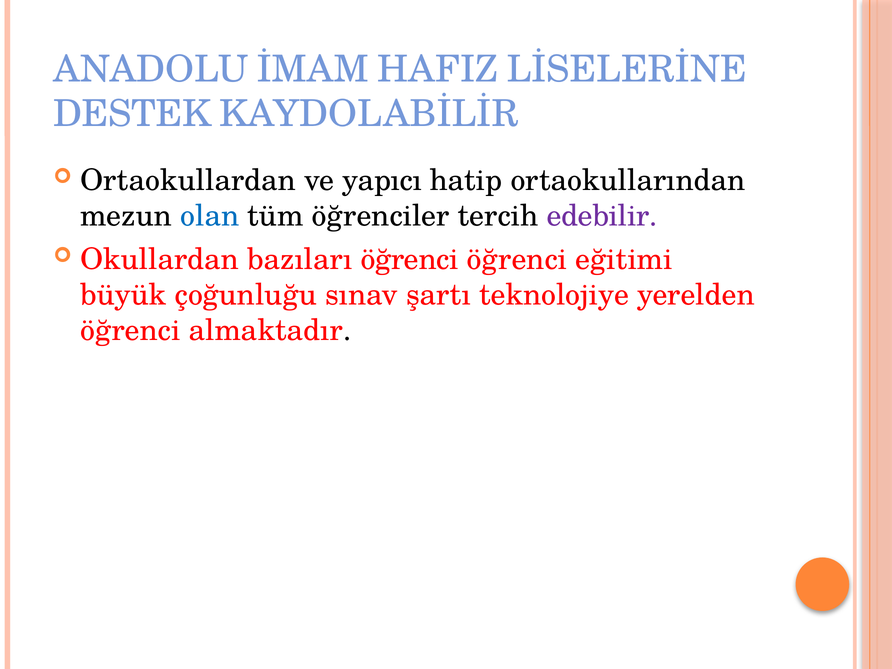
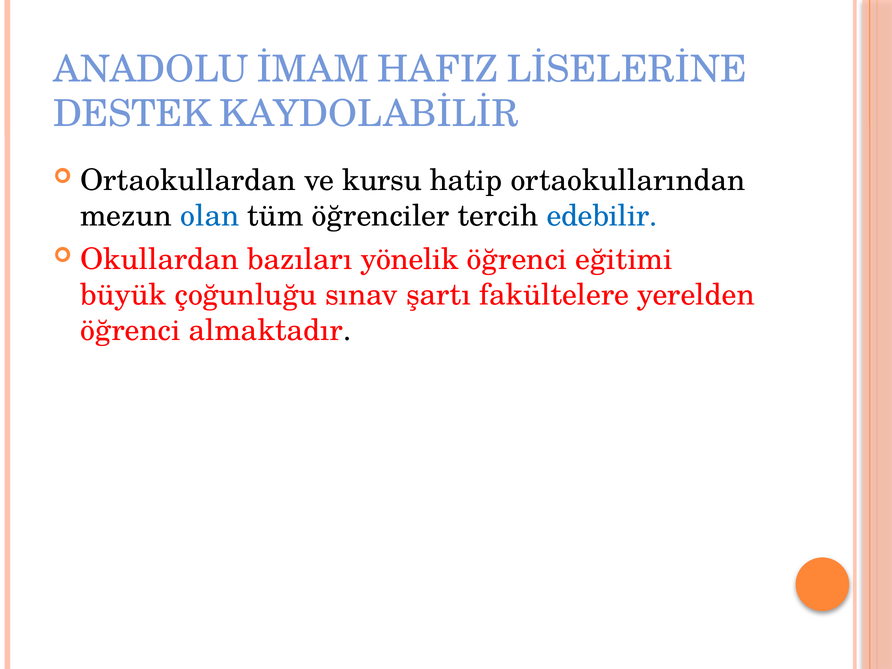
yapıcı: yapıcı -> kursu
edebilir colour: purple -> blue
bazıları öğrenci: öğrenci -> yönelik
teknolojiye: teknolojiye -> fakültelere
